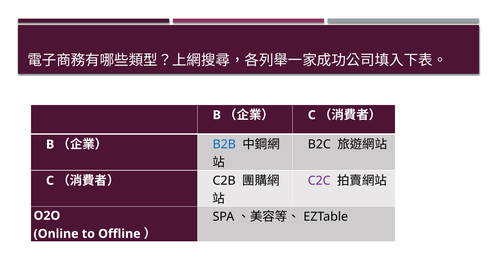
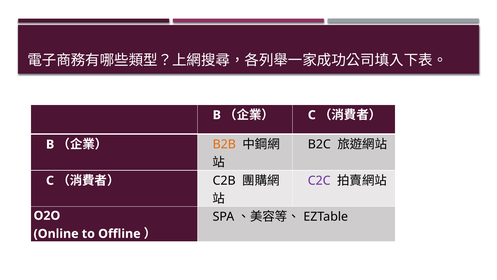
B2B colour: blue -> orange
